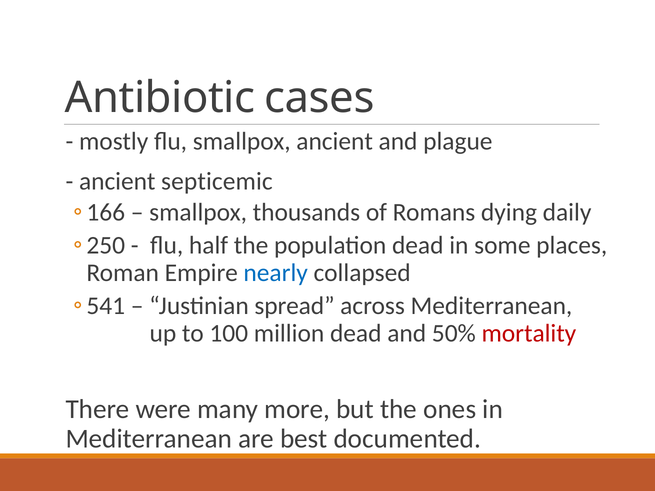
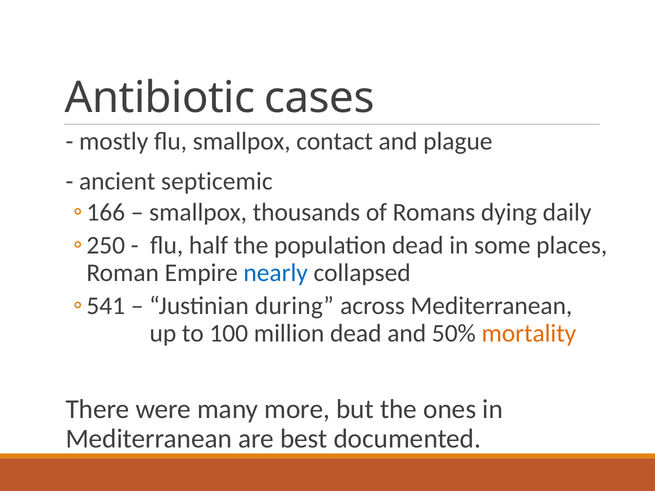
smallpox ancient: ancient -> contact
spread: spread -> during
mortality colour: red -> orange
